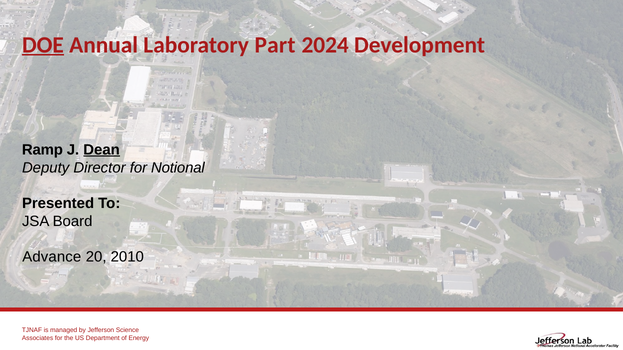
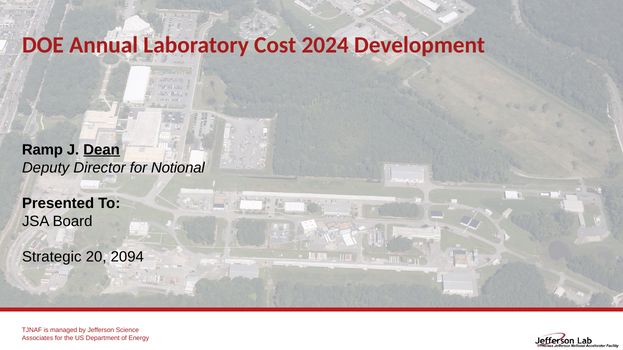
DOE underline: present -> none
Part: Part -> Cost
Advance: Advance -> Strategic
2010: 2010 -> 2094
